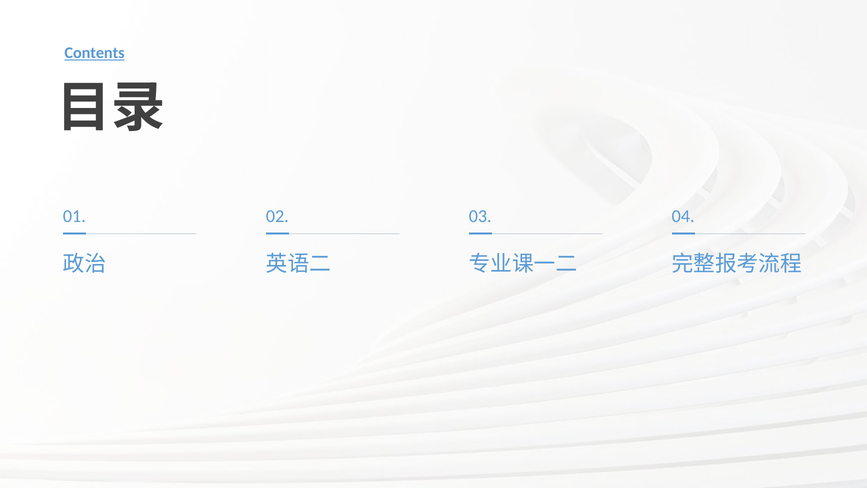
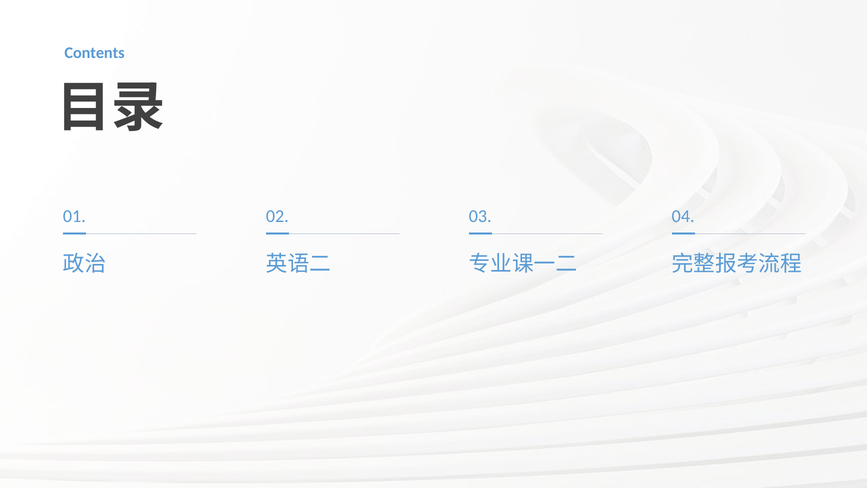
Contents underline: present -> none
